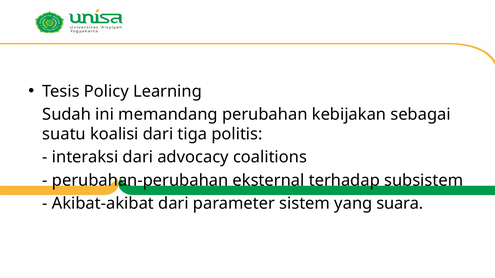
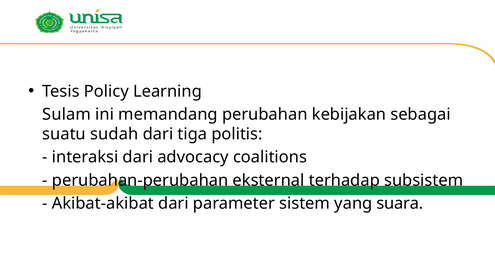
Sudah: Sudah -> Sulam
koalisi: koalisi -> sudah
